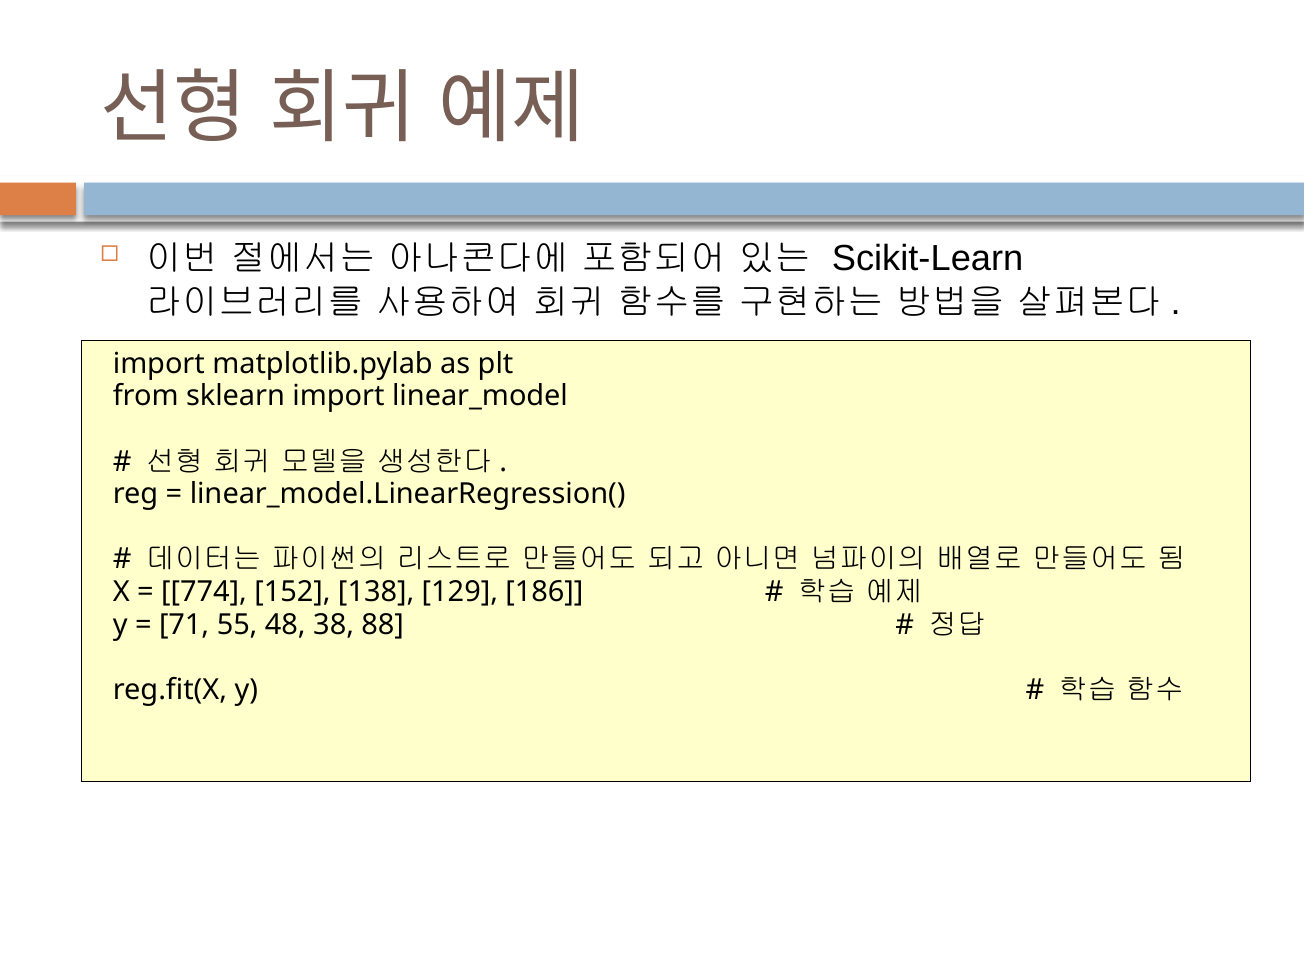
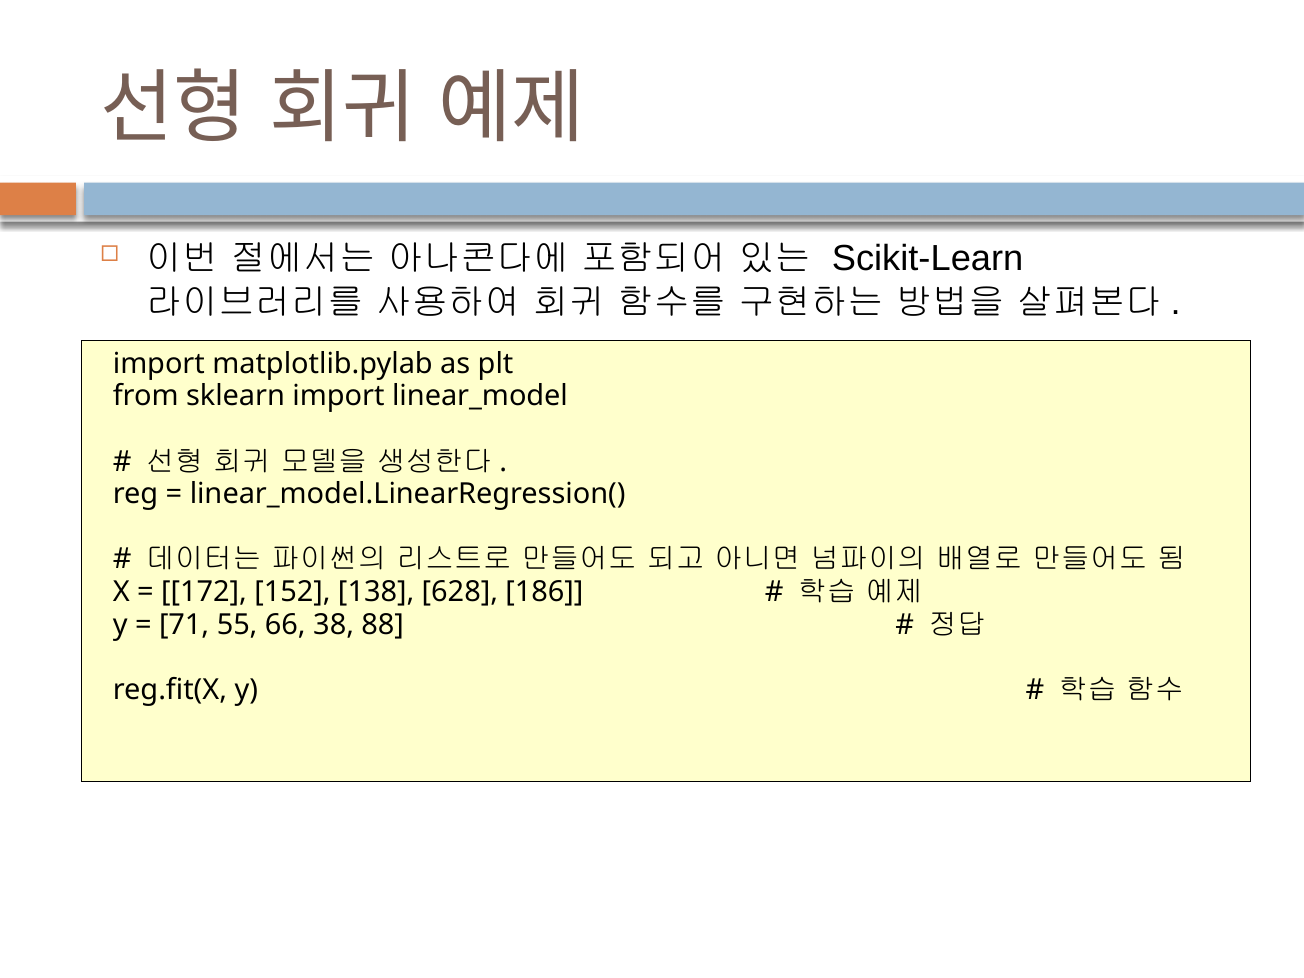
774: 774 -> 172
129: 129 -> 628
48: 48 -> 66
